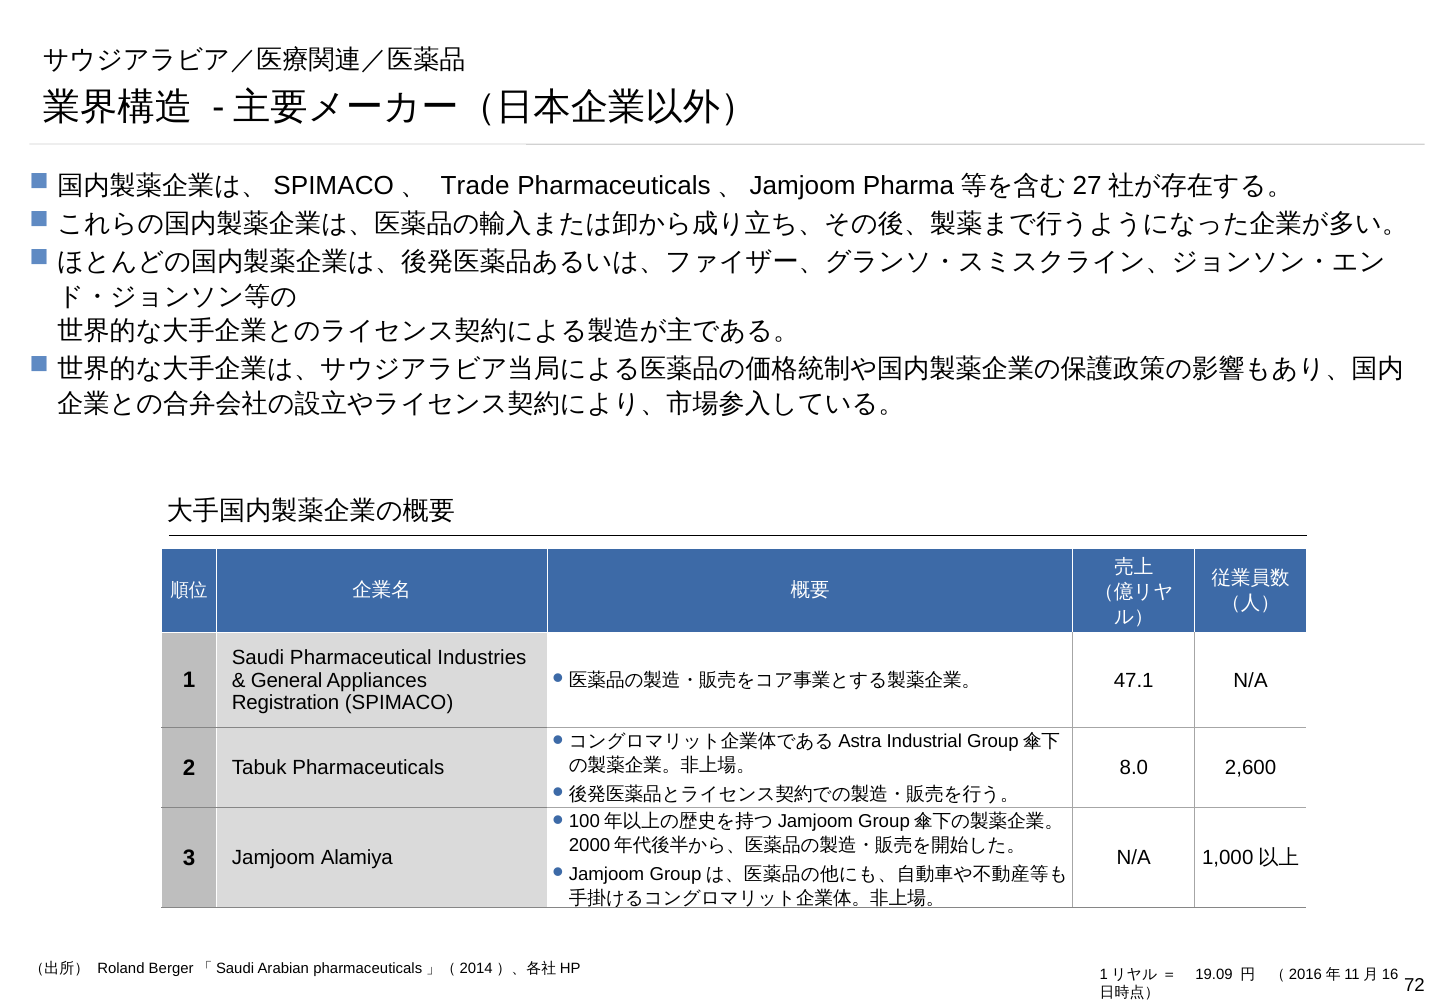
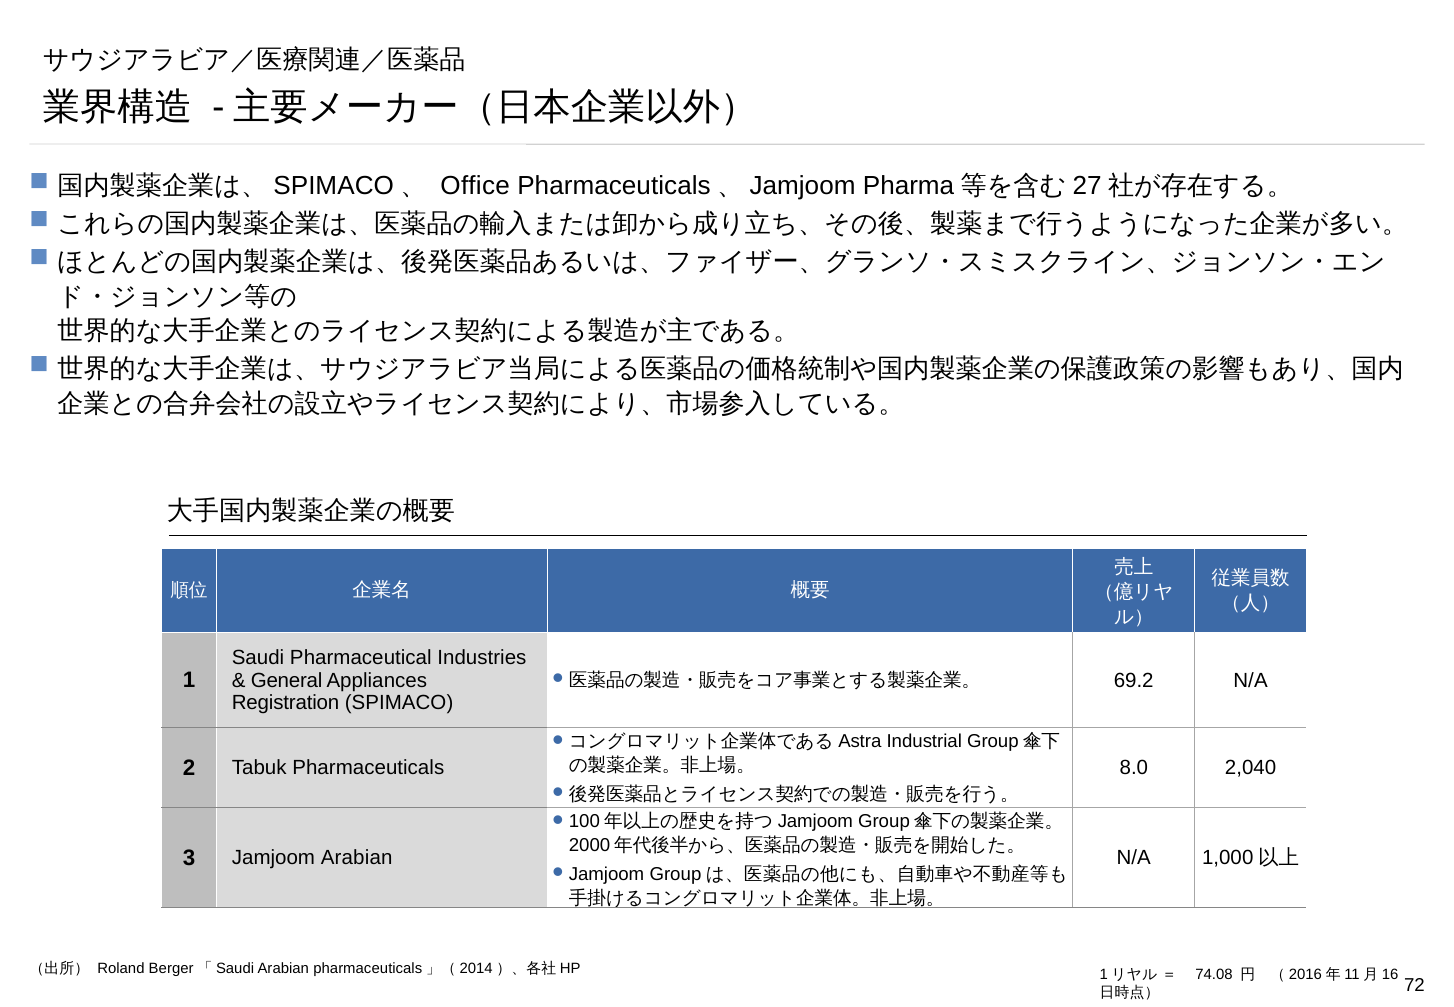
Trade: Trade -> Office
47.1: 47.1 -> 69.2
2,600: 2,600 -> 2,040
Jamjoom Alamiya: Alamiya -> Arabian
19.09: 19.09 -> 74.08
